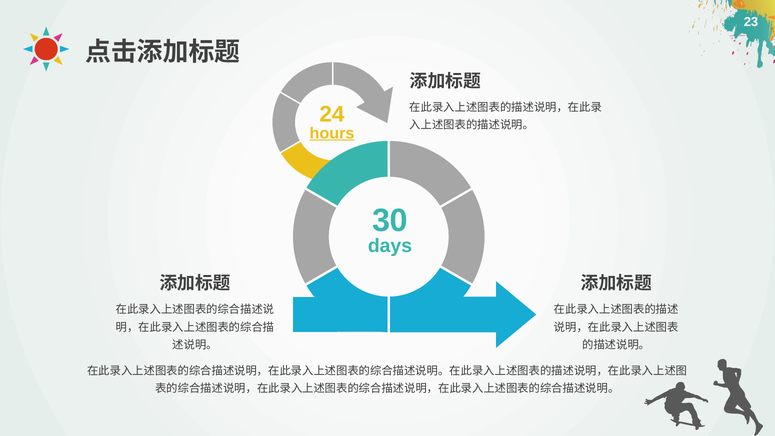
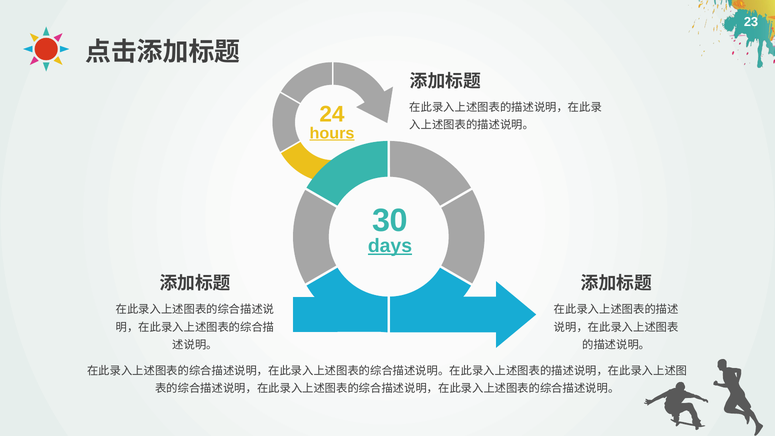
days underline: none -> present
